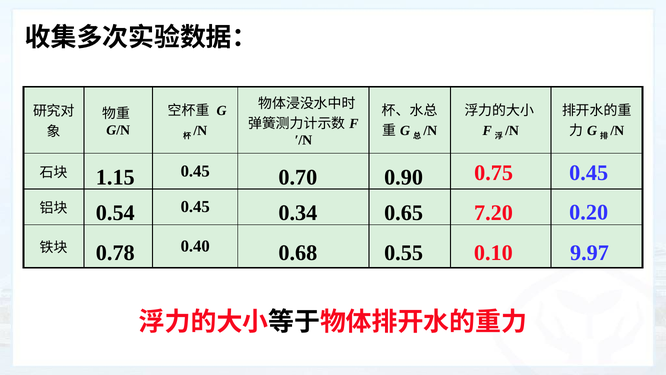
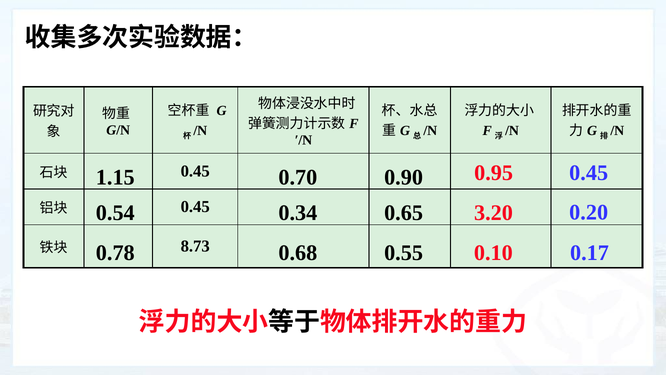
0.75: 0.75 -> 0.95
7.20: 7.20 -> 3.20
0.40: 0.40 -> 8.73
9.97: 9.97 -> 0.17
